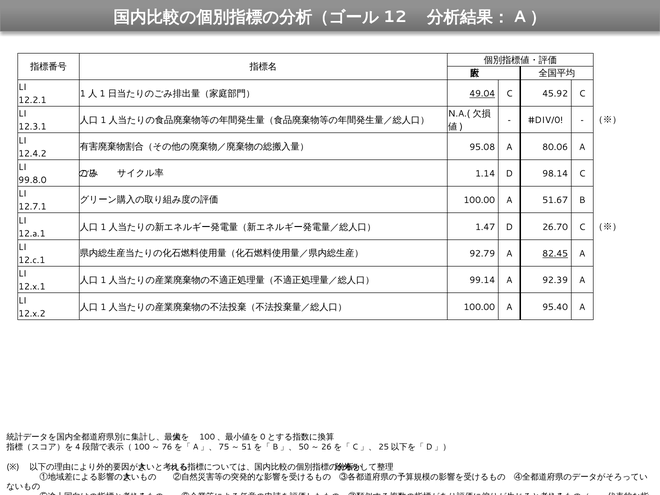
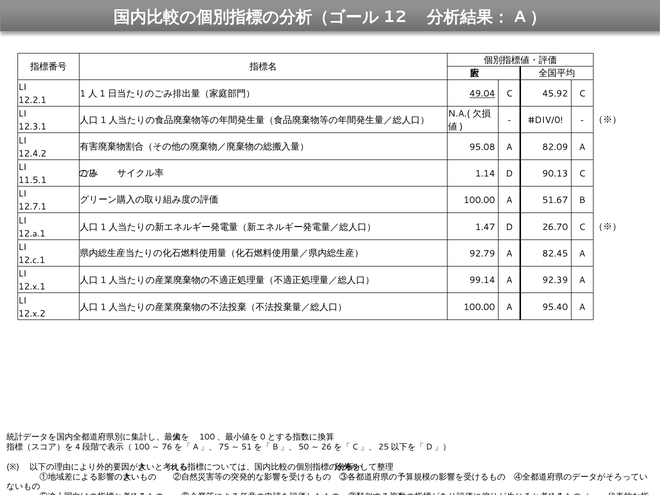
80.06: 80.06 -> 82.09
98.14: 98.14 -> 90.13
99.8.0: 99.8.0 -> 11.5.1
82.45 underline: present -> none
